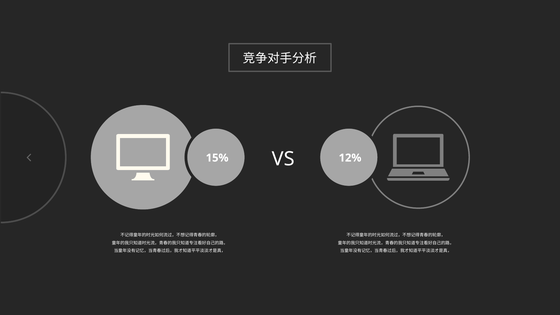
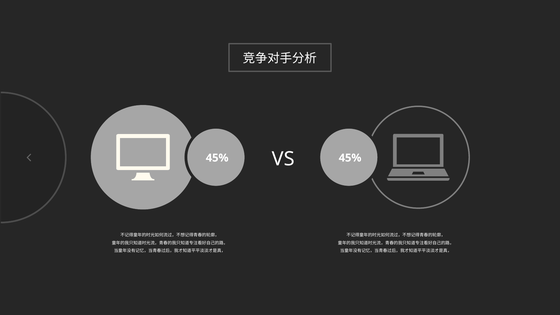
15% at (217, 158): 15% -> 45%
VS 12%: 12% -> 45%
